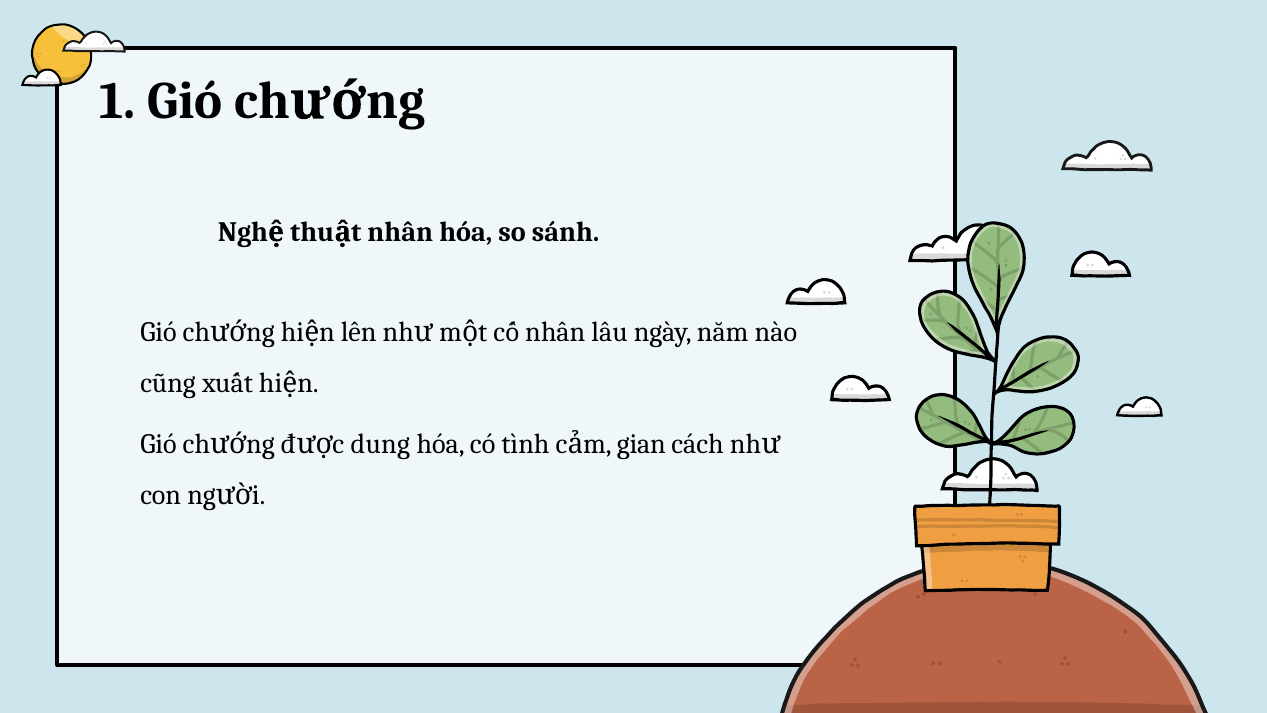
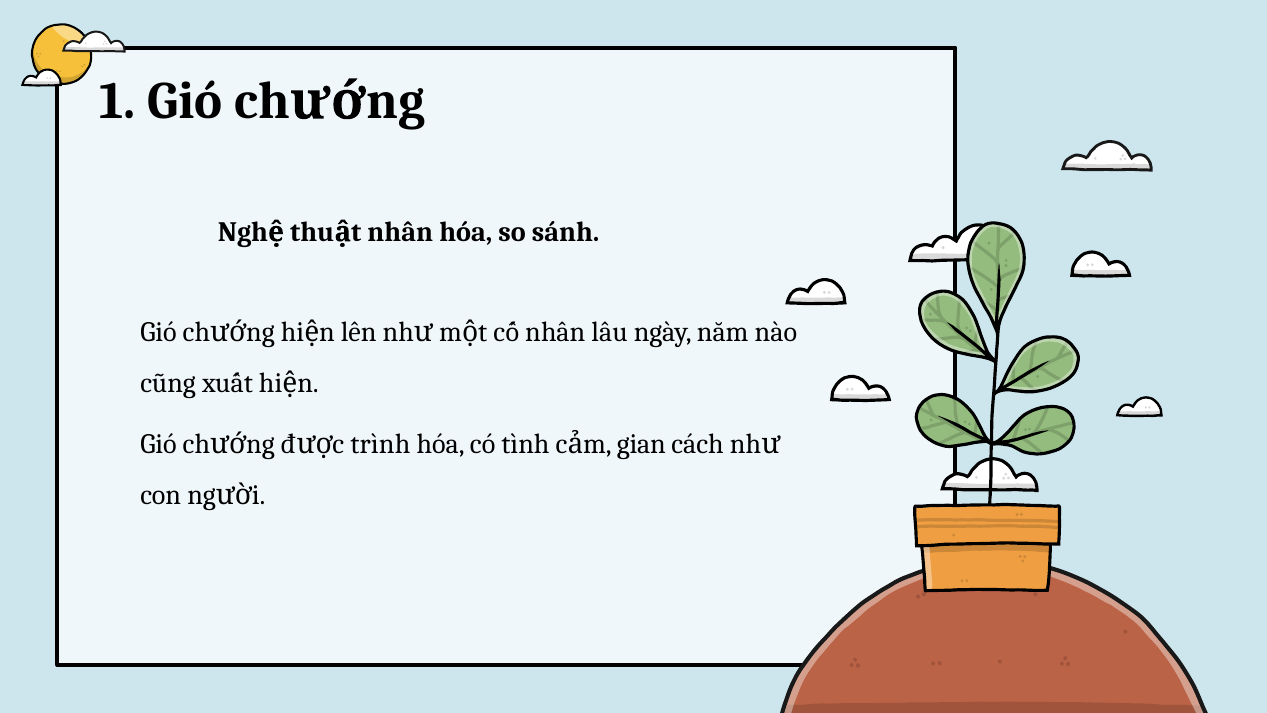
dung: dung -> trình
